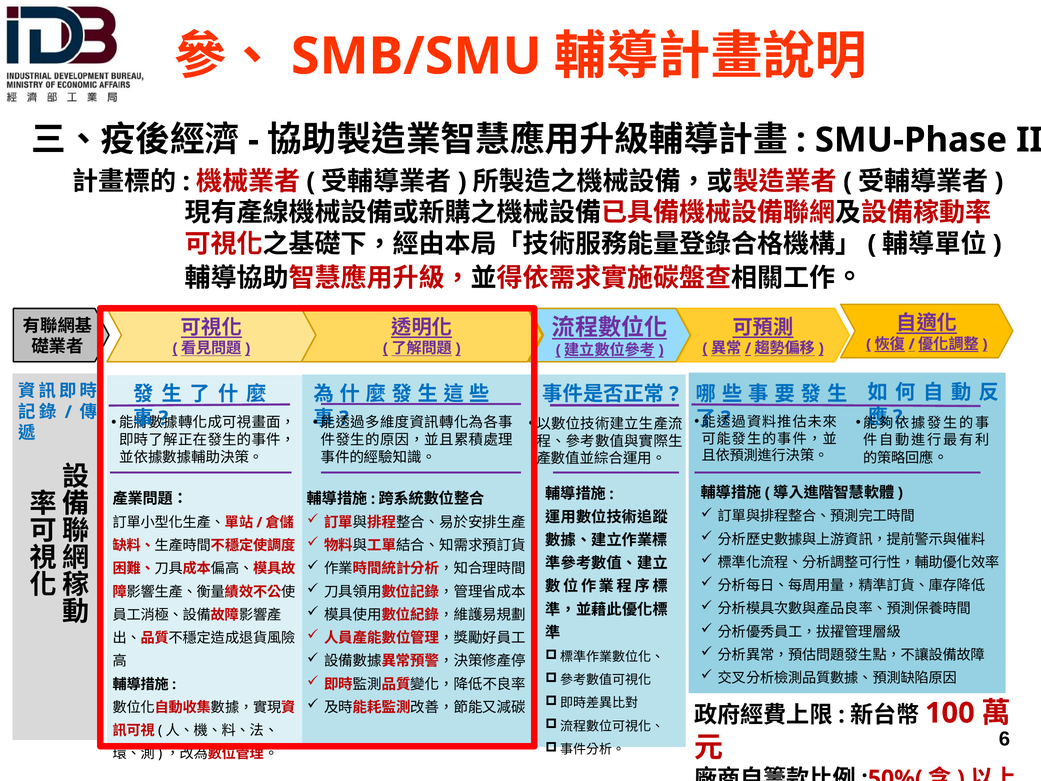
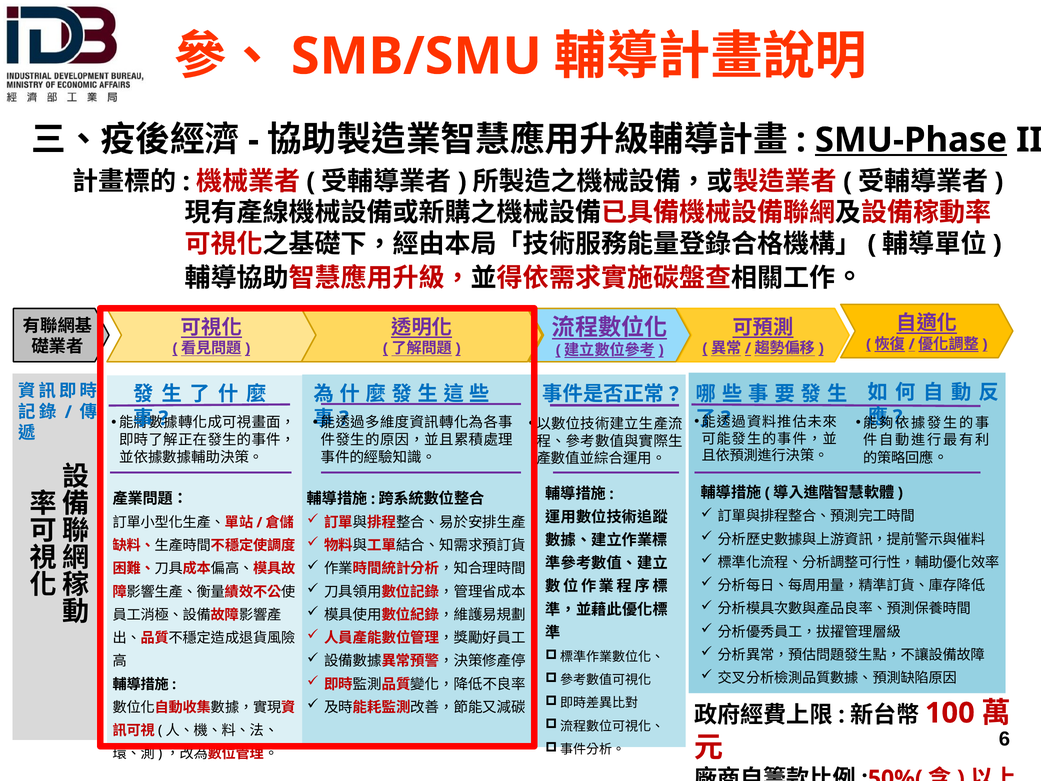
SMU-Phase underline: none -> present
